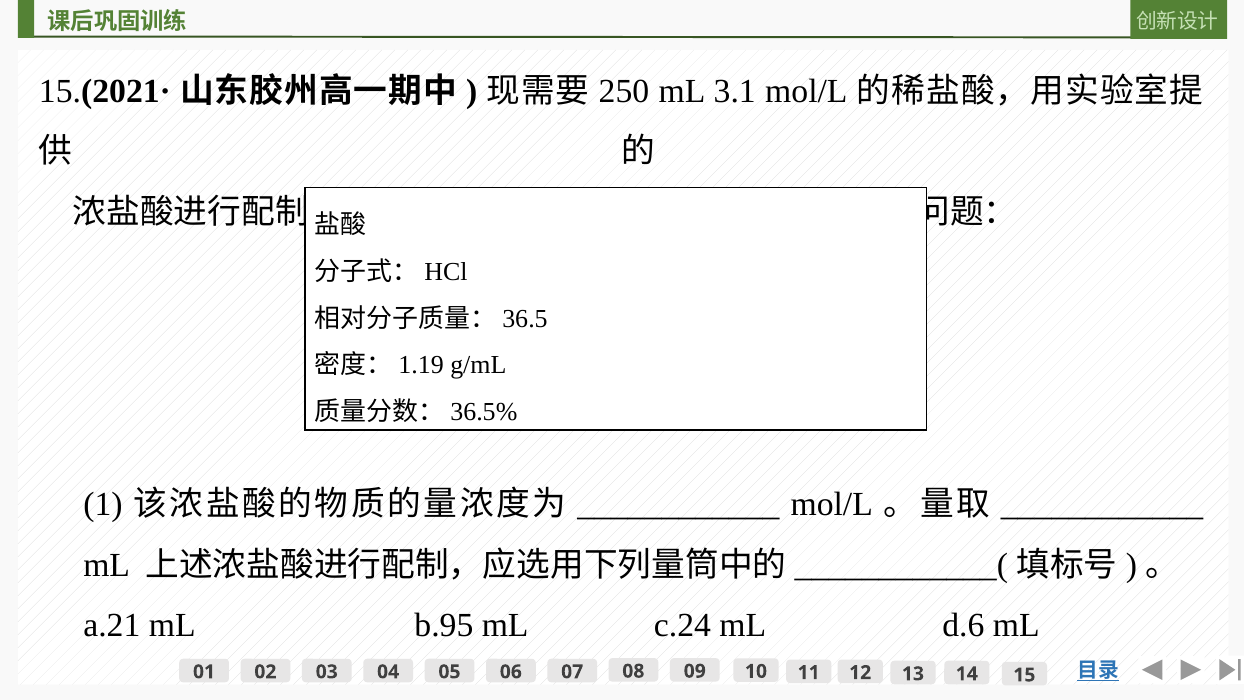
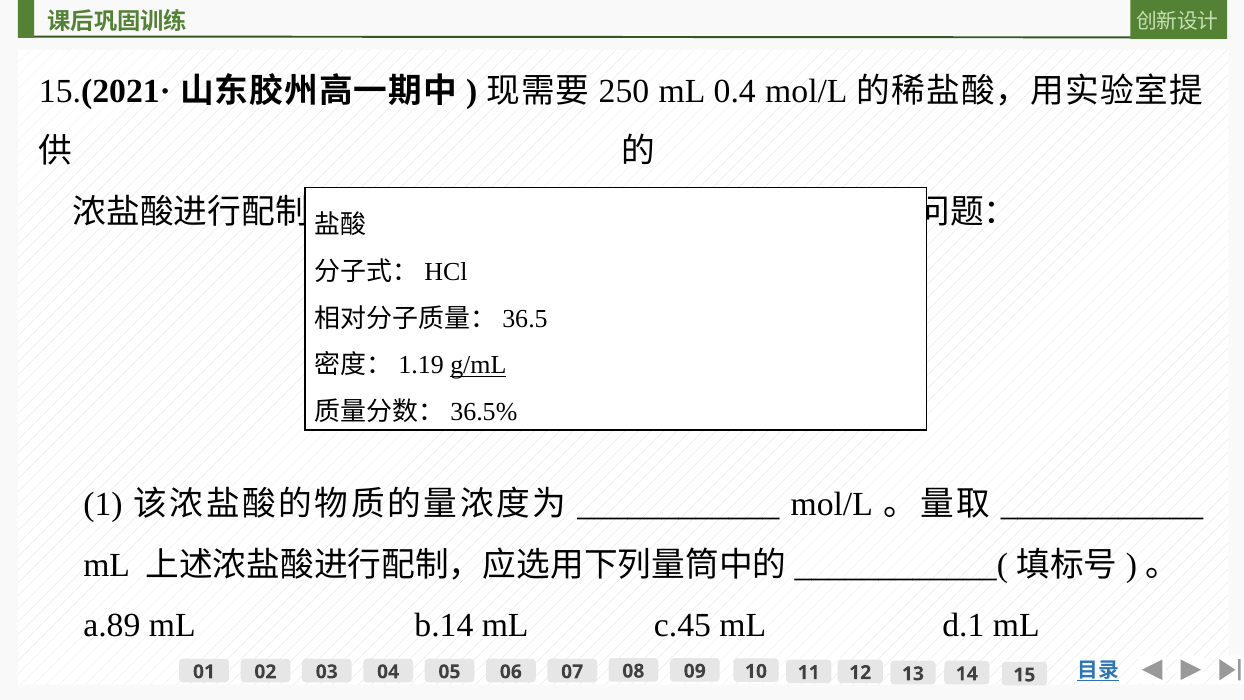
3.1: 3.1 -> 0.4
g/mL underline: none -> present
a.21: a.21 -> a.89
b.95: b.95 -> b.14
c.24: c.24 -> c.45
d.6: d.6 -> d.1
